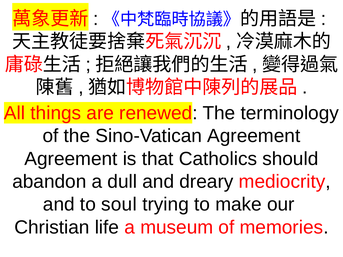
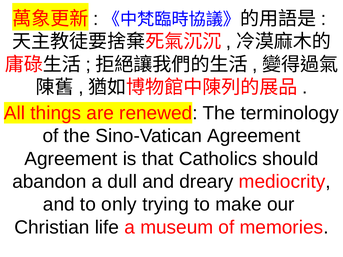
soul: soul -> only
